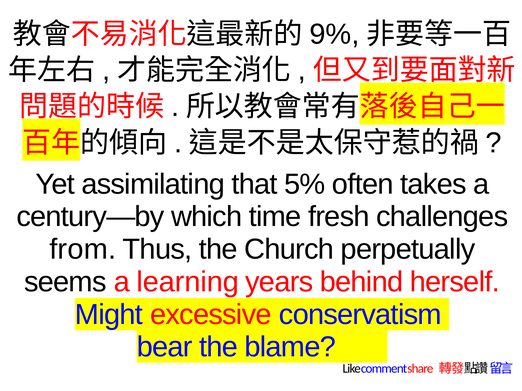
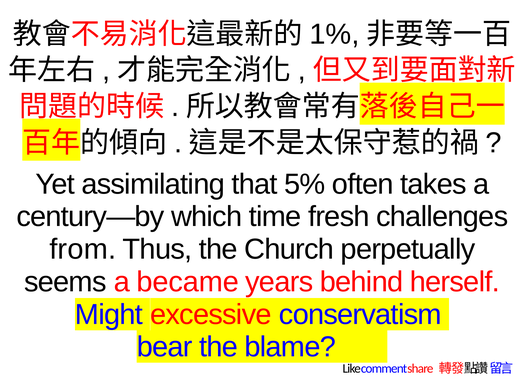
9%: 9% -> 1%
learning: learning -> became
